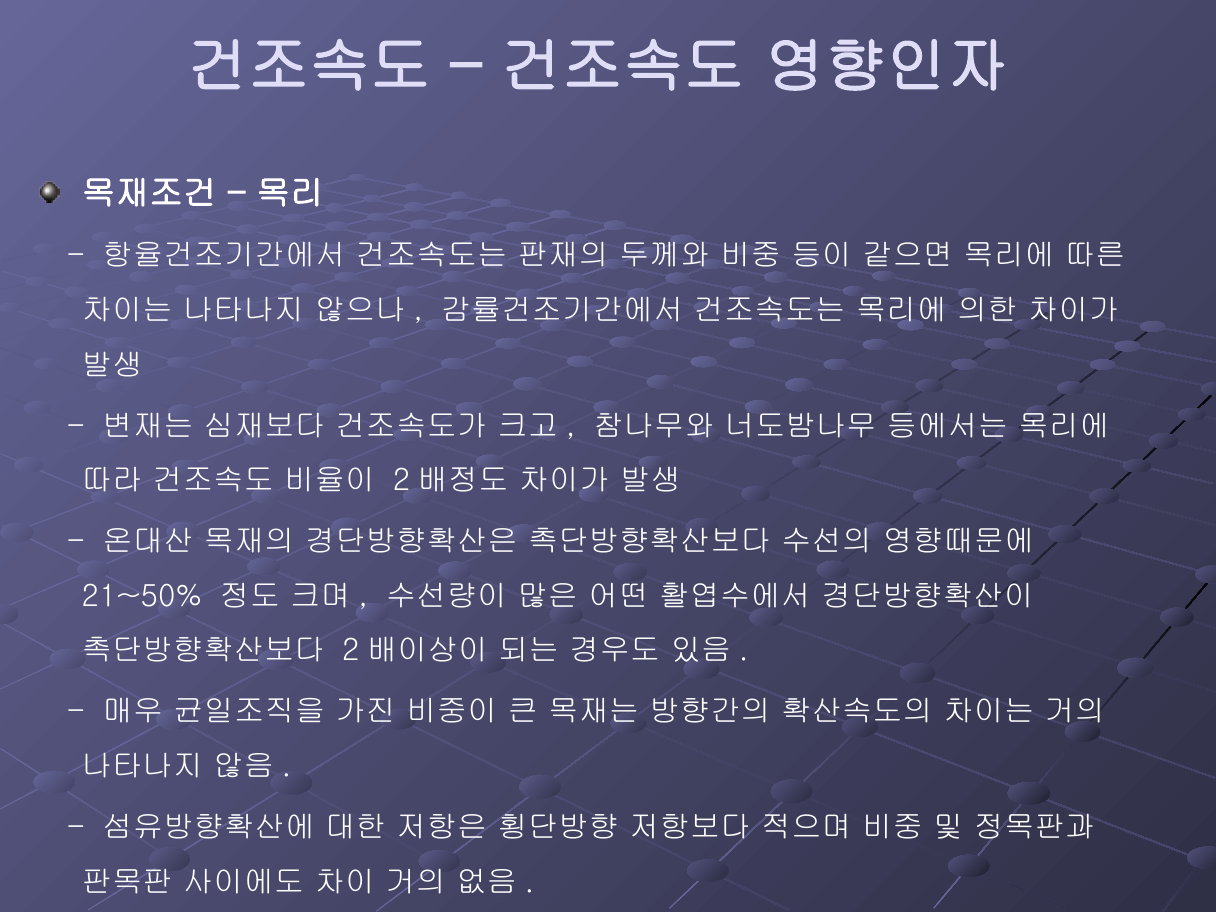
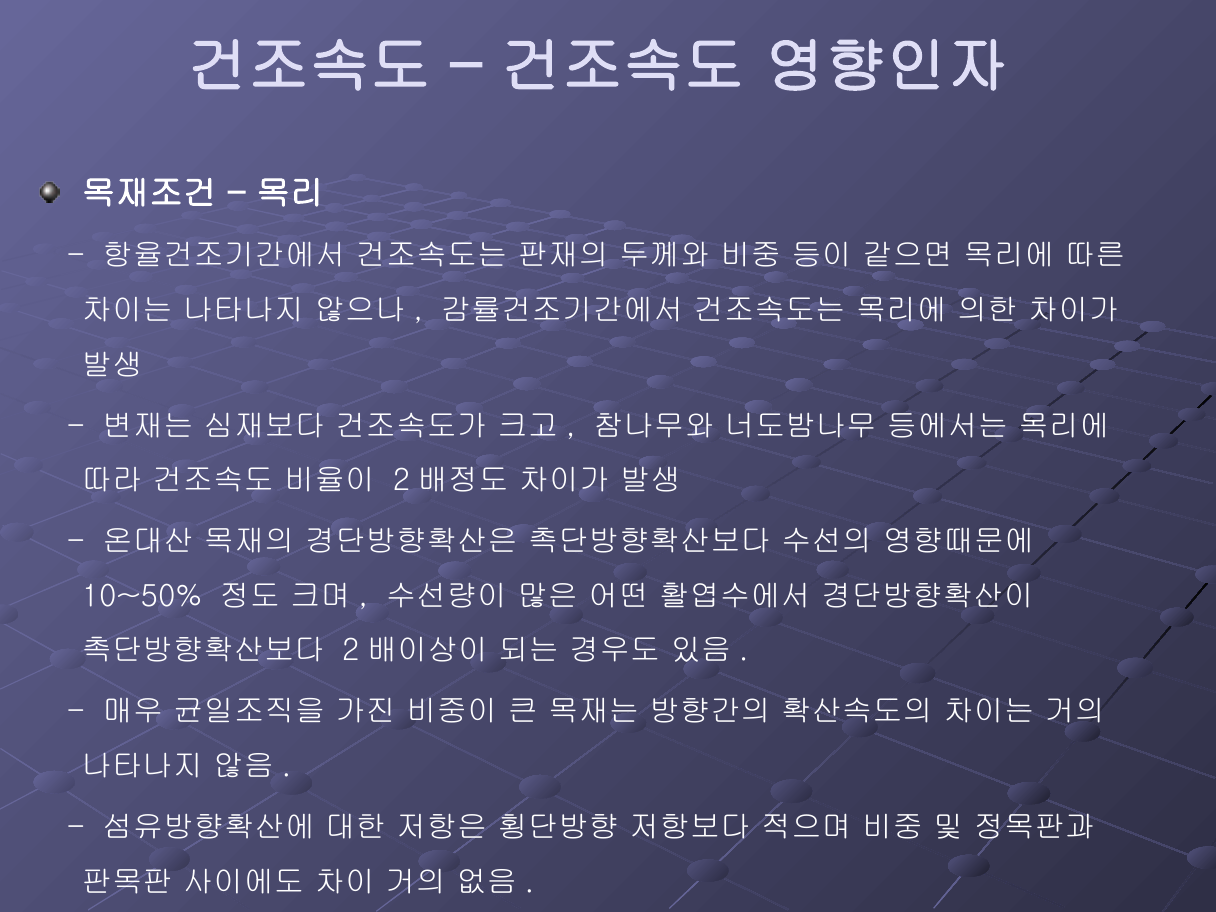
21~50%: 21~50% -> 10~50%
